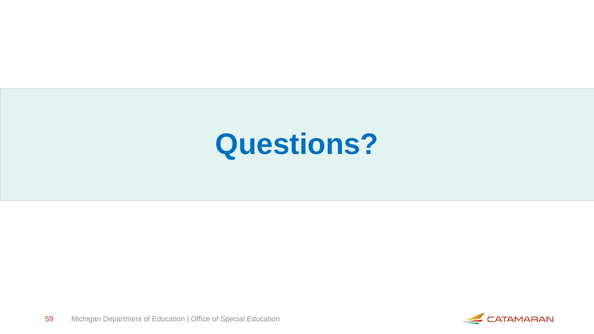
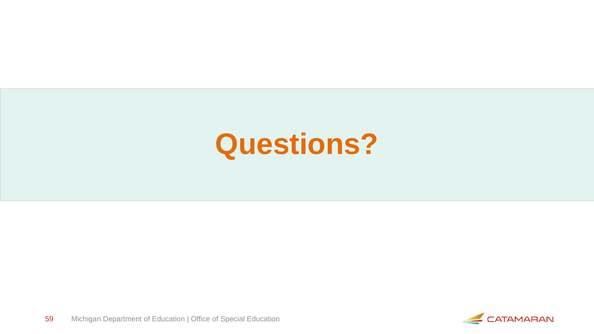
Questions colour: blue -> orange
